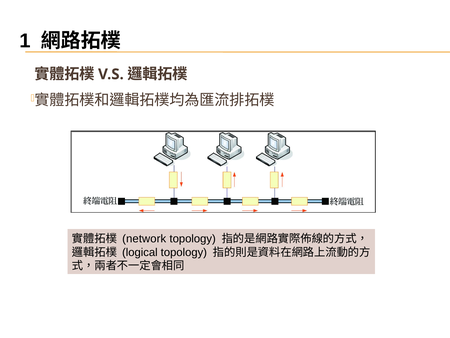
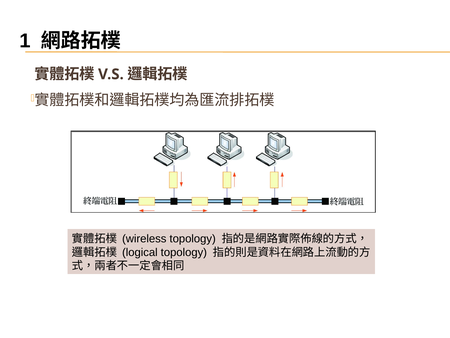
network: network -> wireless
